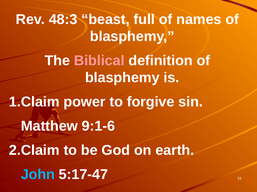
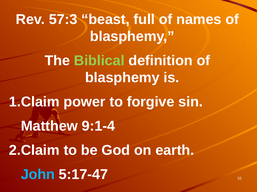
48:3: 48:3 -> 57:3
Biblical colour: pink -> light green
9:1-6: 9:1-6 -> 9:1-4
